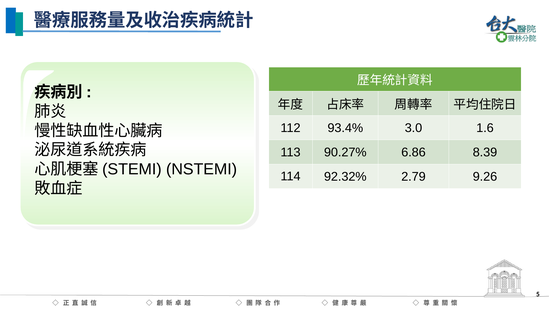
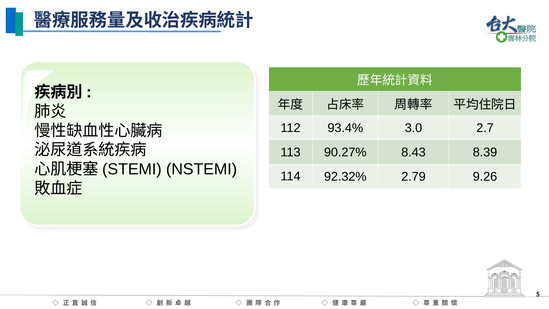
1.6: 1.6 -> 2.7
6.86: 6.86 -> 8.43
